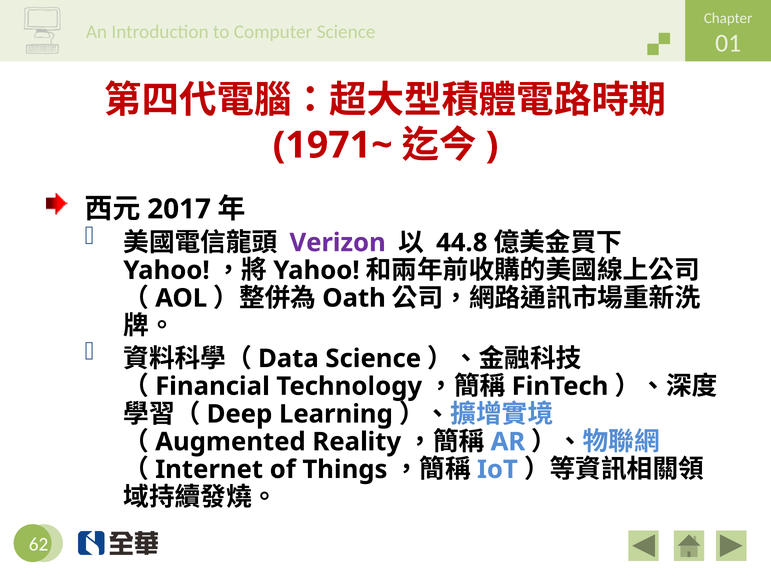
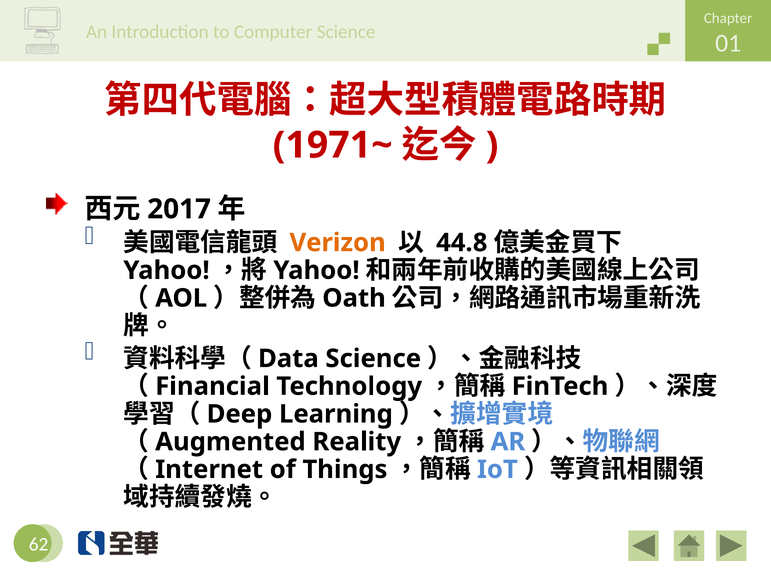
Verizon colour: purple -> orange
